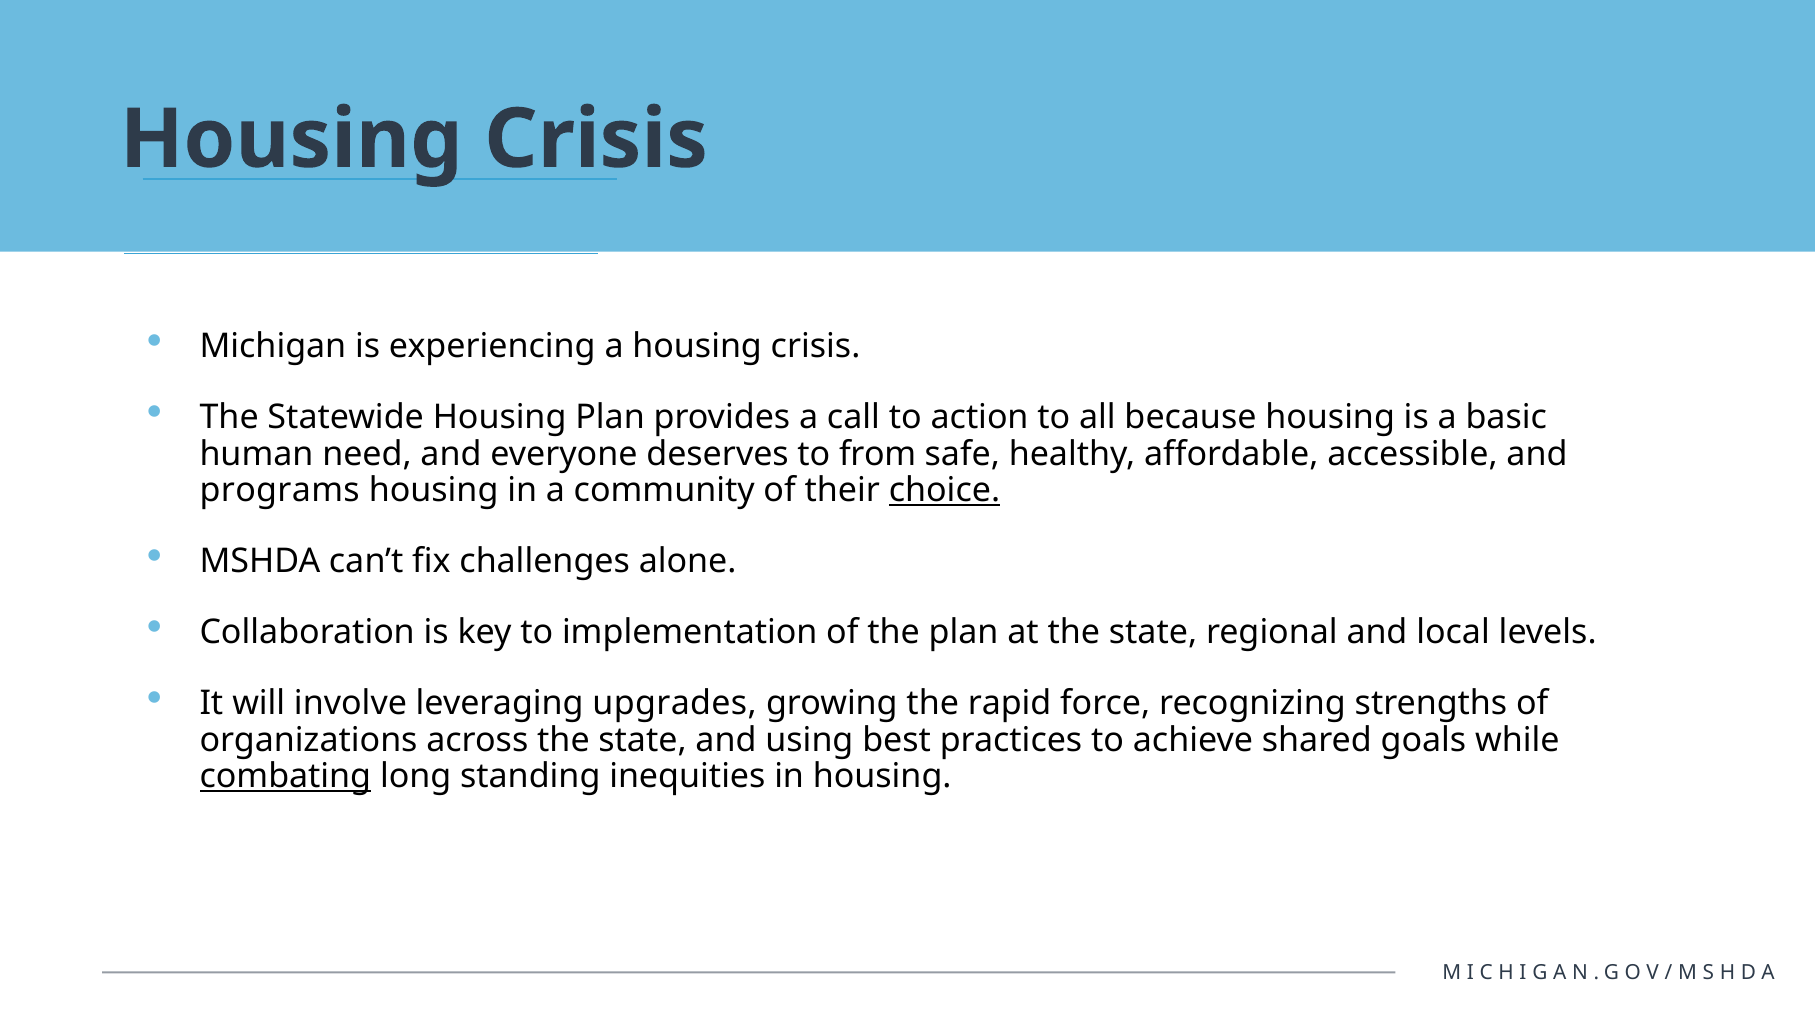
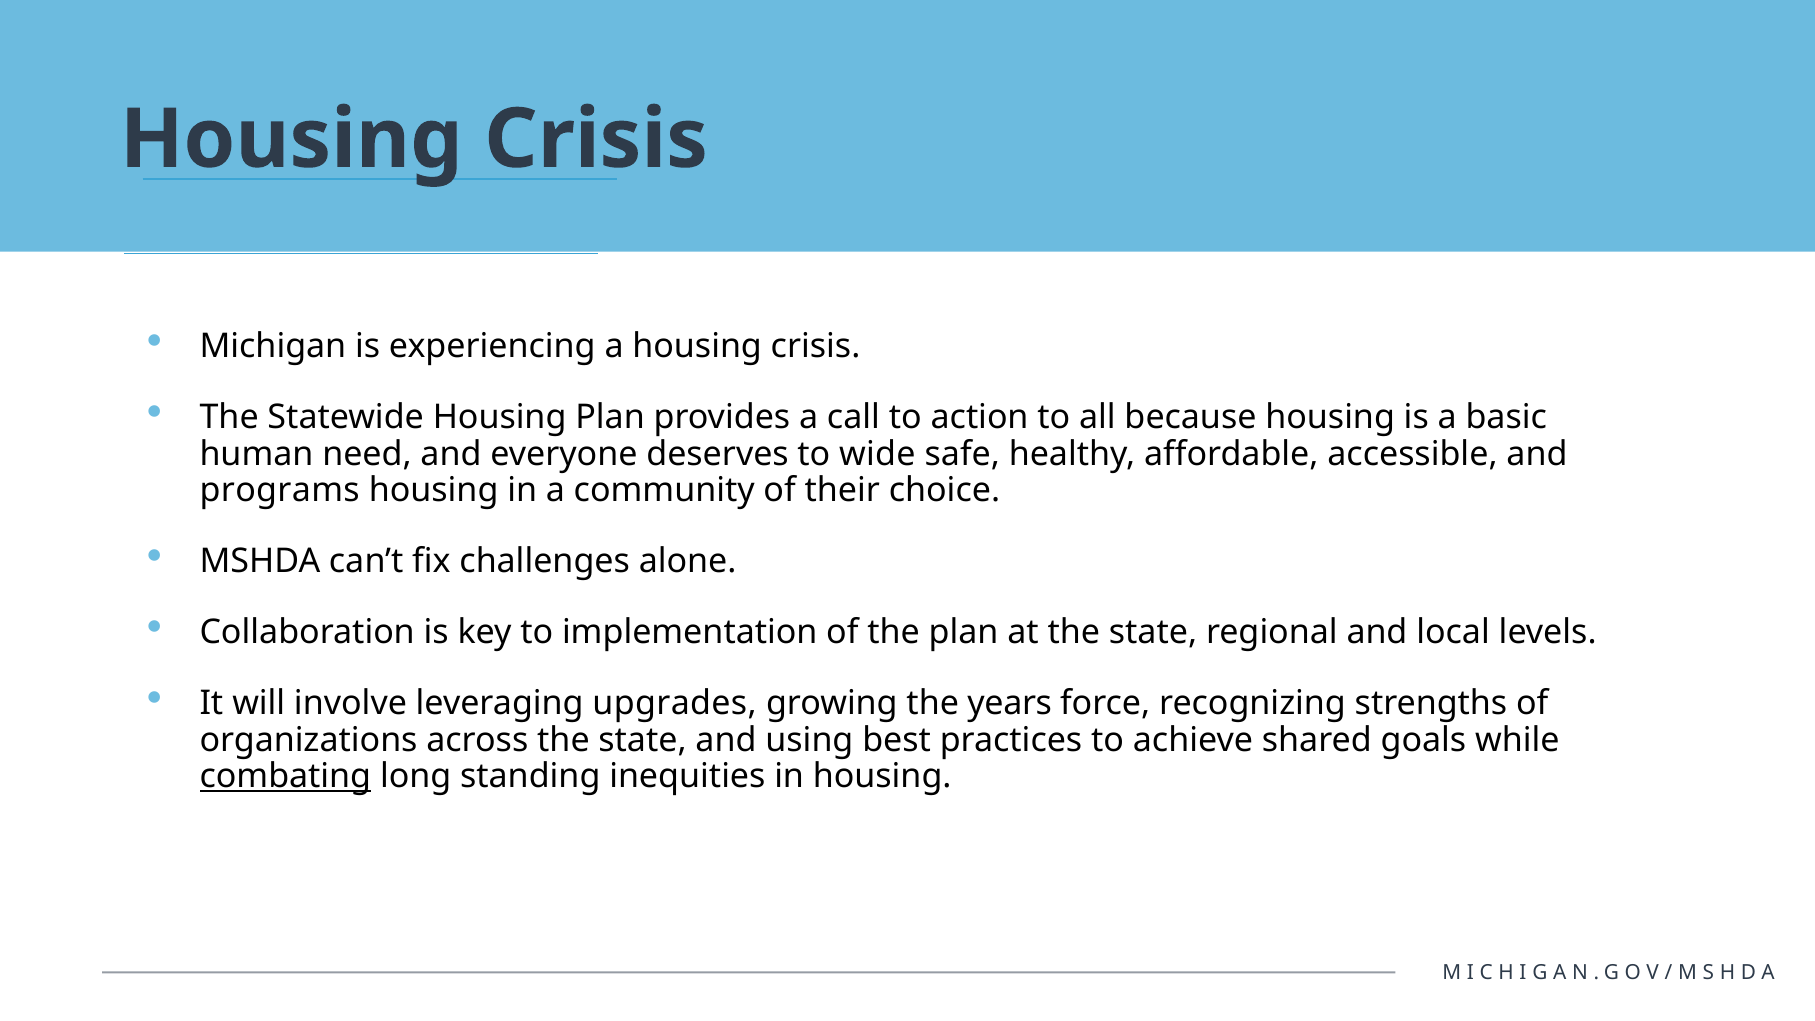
from: from -> wide
choice underline: present -> none
rapid: rapid -> years
